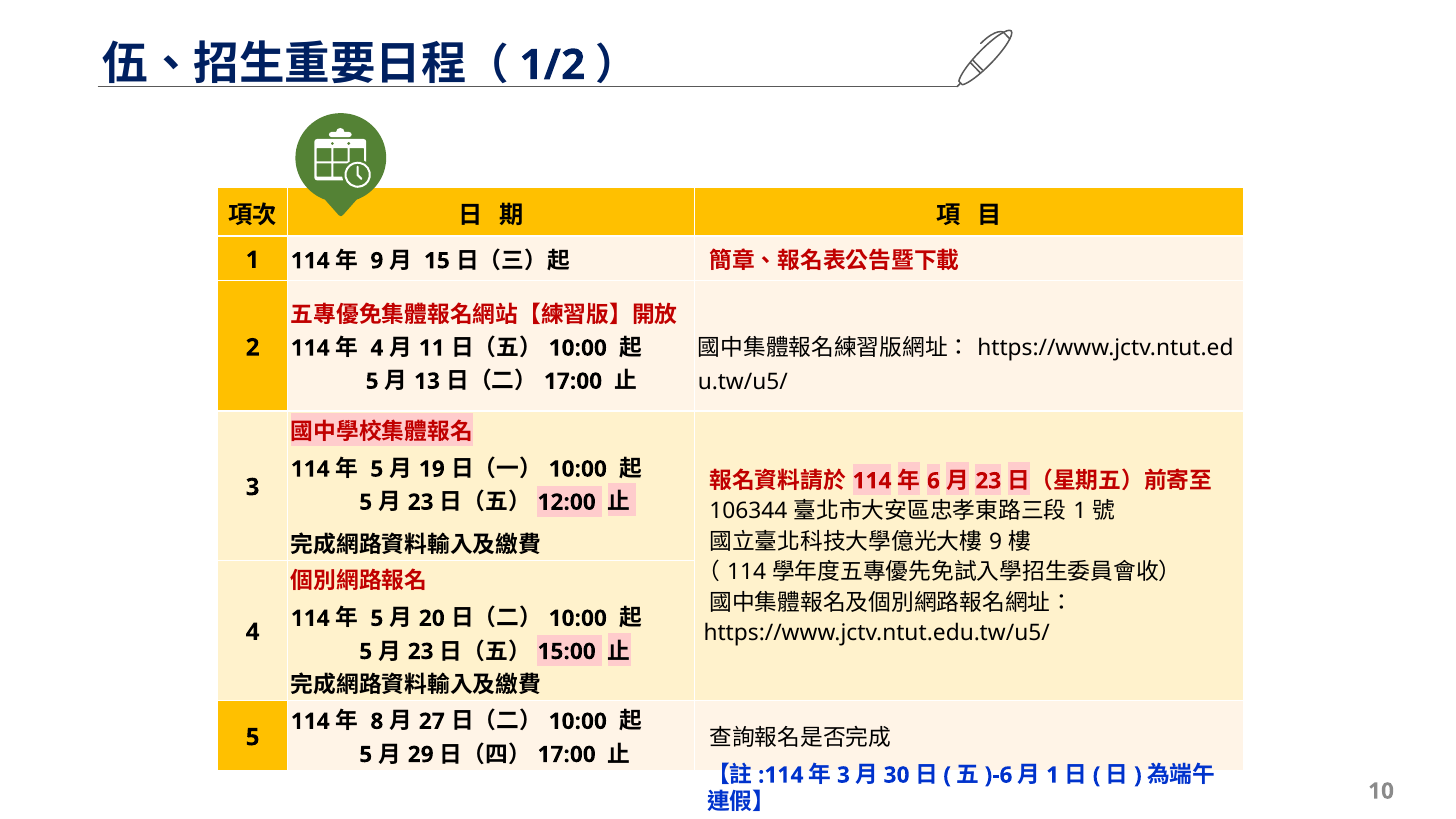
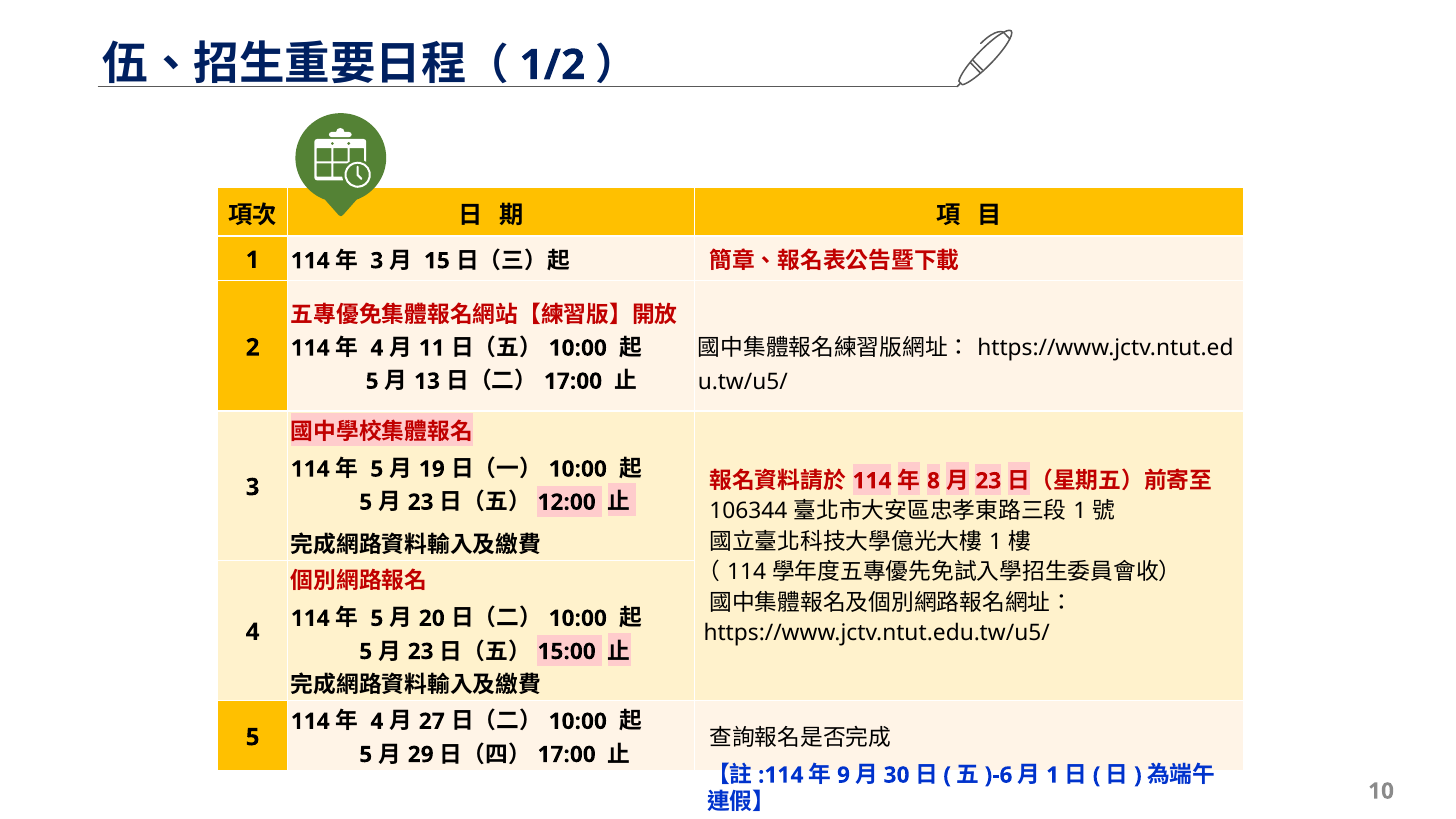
9 at (377, 261): 9 -> 3
6: 6 -> 8
9 at (996, 542): 9 -> 1
8 at (377, 721): 8 -> 4
3 at (844, 775): 3 -> 9
